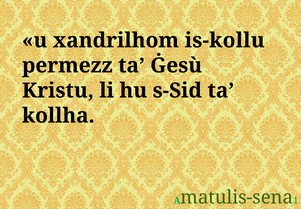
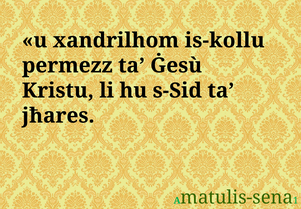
kollha: kollha -> jħares
